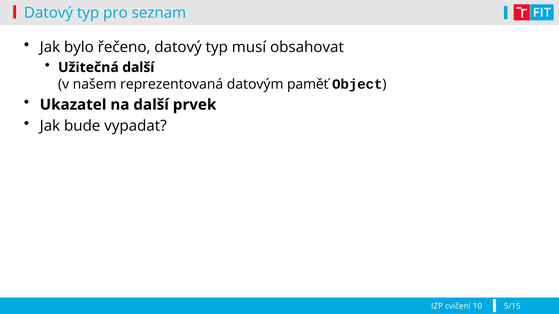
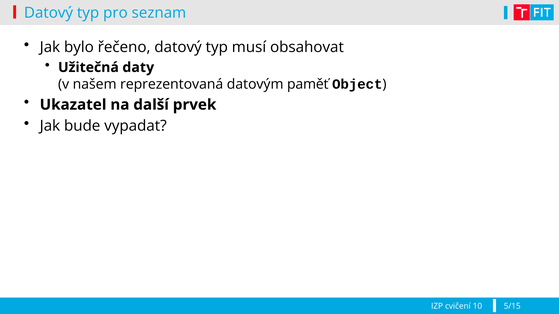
Užitečná další: další -> daty
